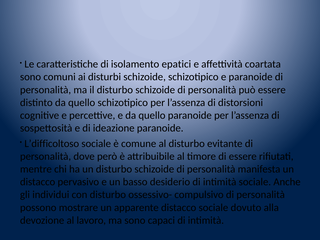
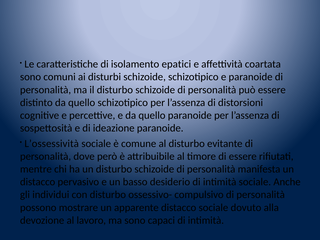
L’difficoltoso: L’difficoltoso -> L’ossessività
